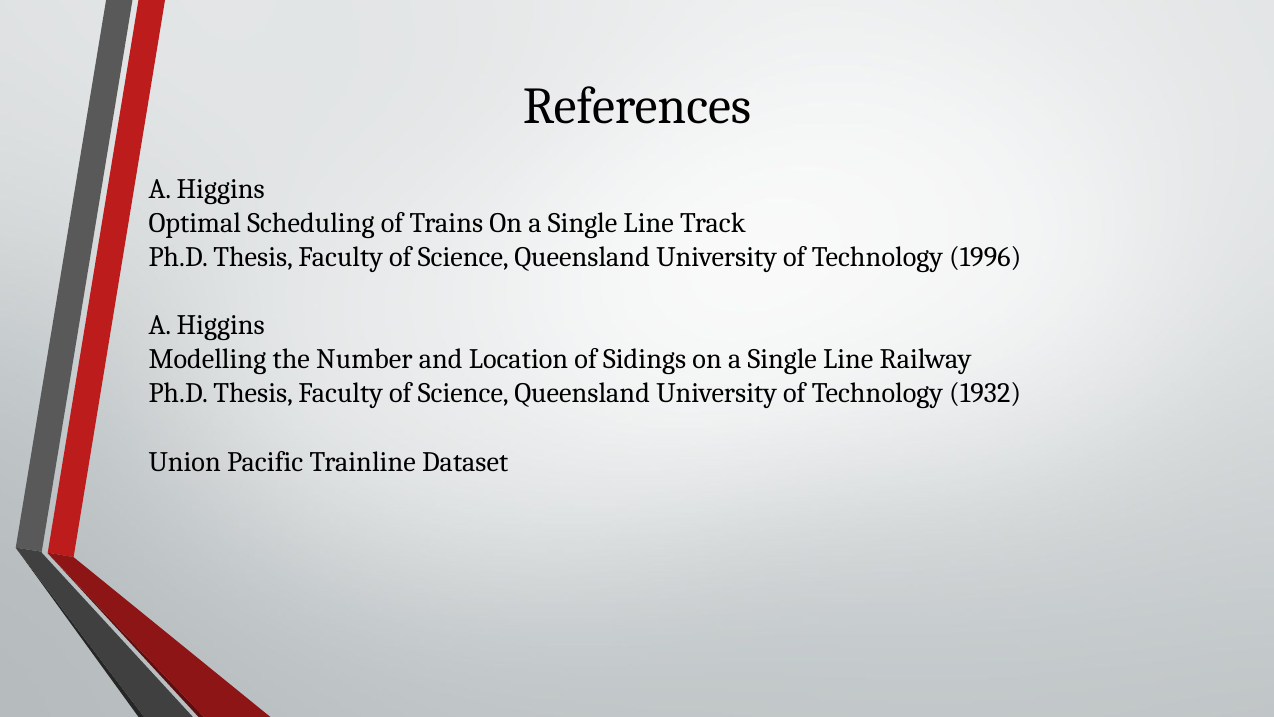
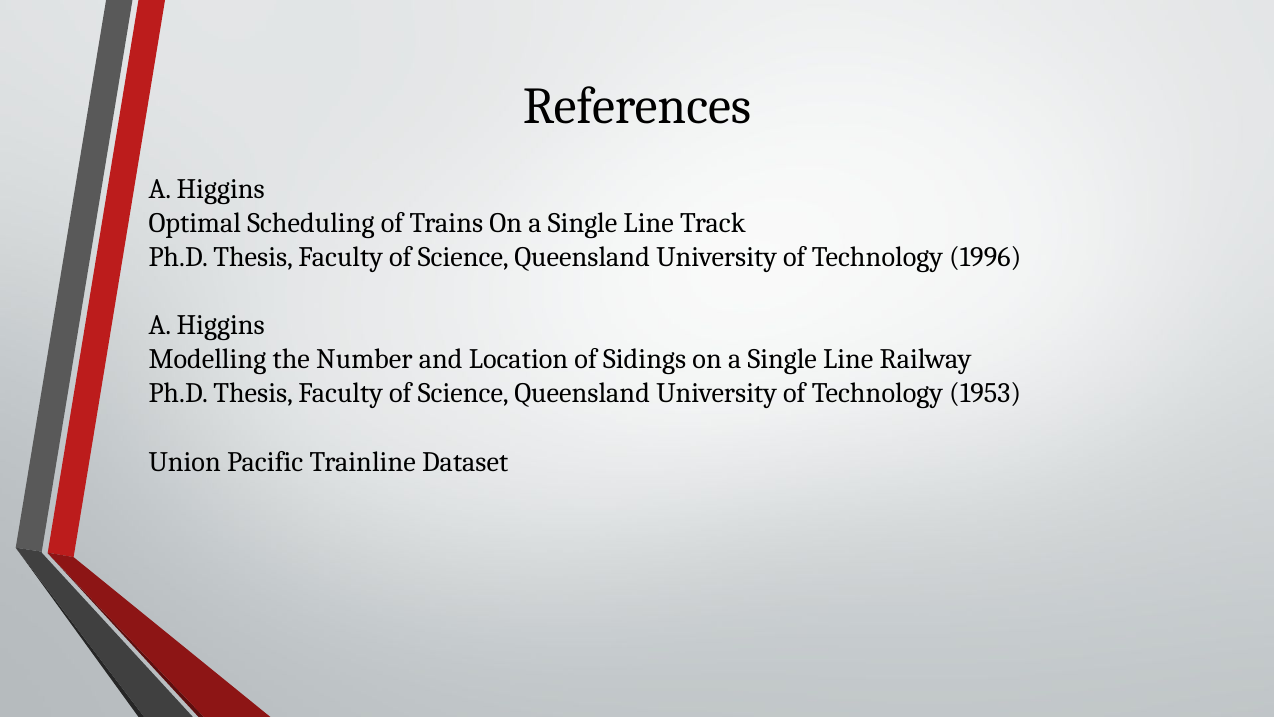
1932: 1932 -> 1953
